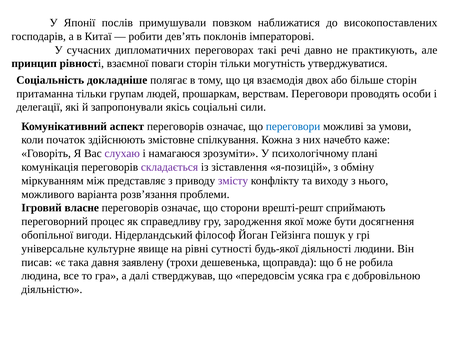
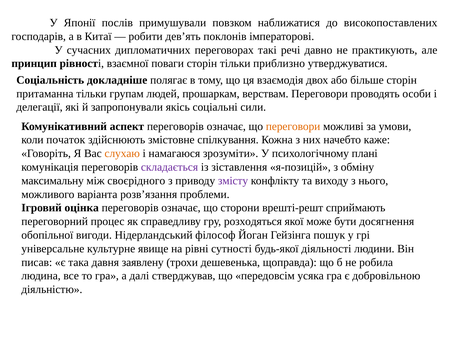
могутність: могутність -> приблизно
переговори at (293, 126) colour: blue -> orange
слухаю colour: purple -> orange
міркуванням: міркуванням -> максимальну
представляє: представляє -> своєрідного
власне: власне -> оцінка
зародження: зародження -> розходяться
